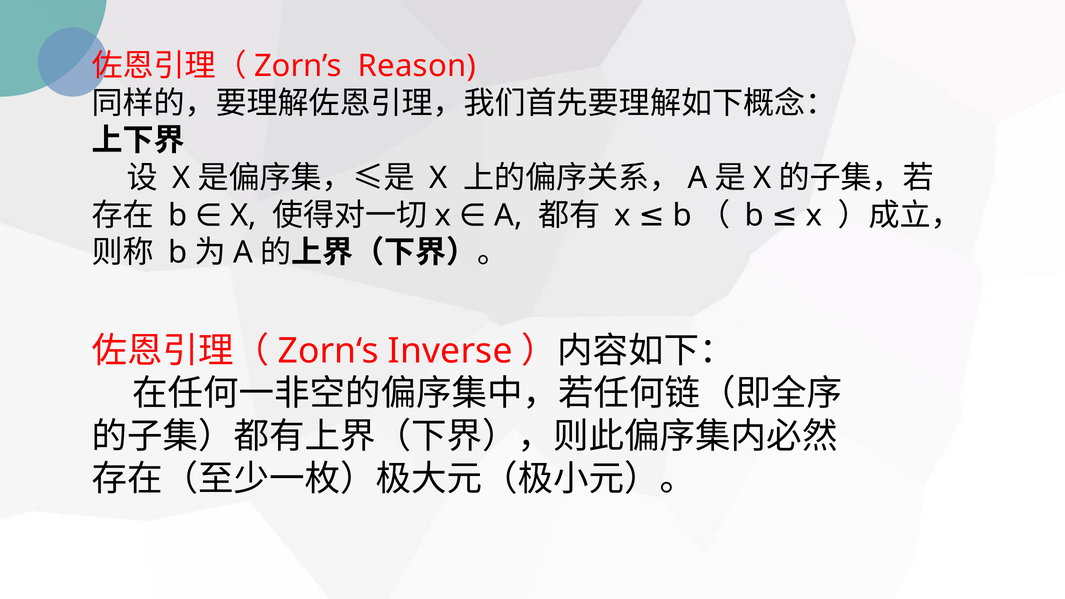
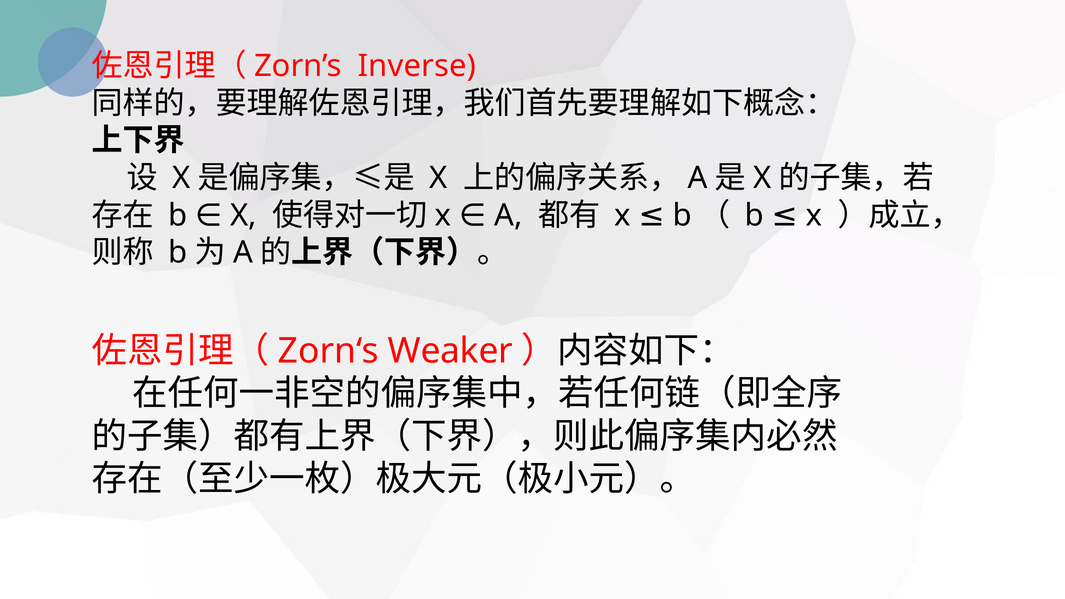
Reason: Reason -> Inverse
Inverse: Inverse -> Weaker
